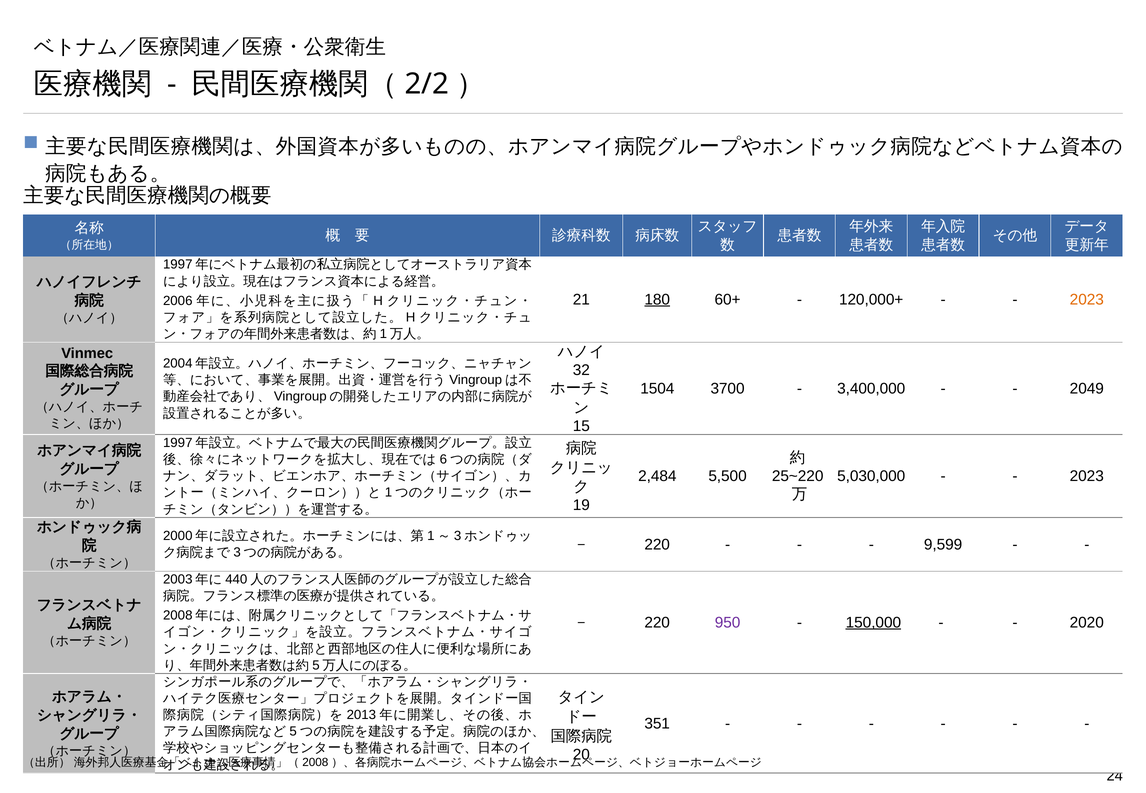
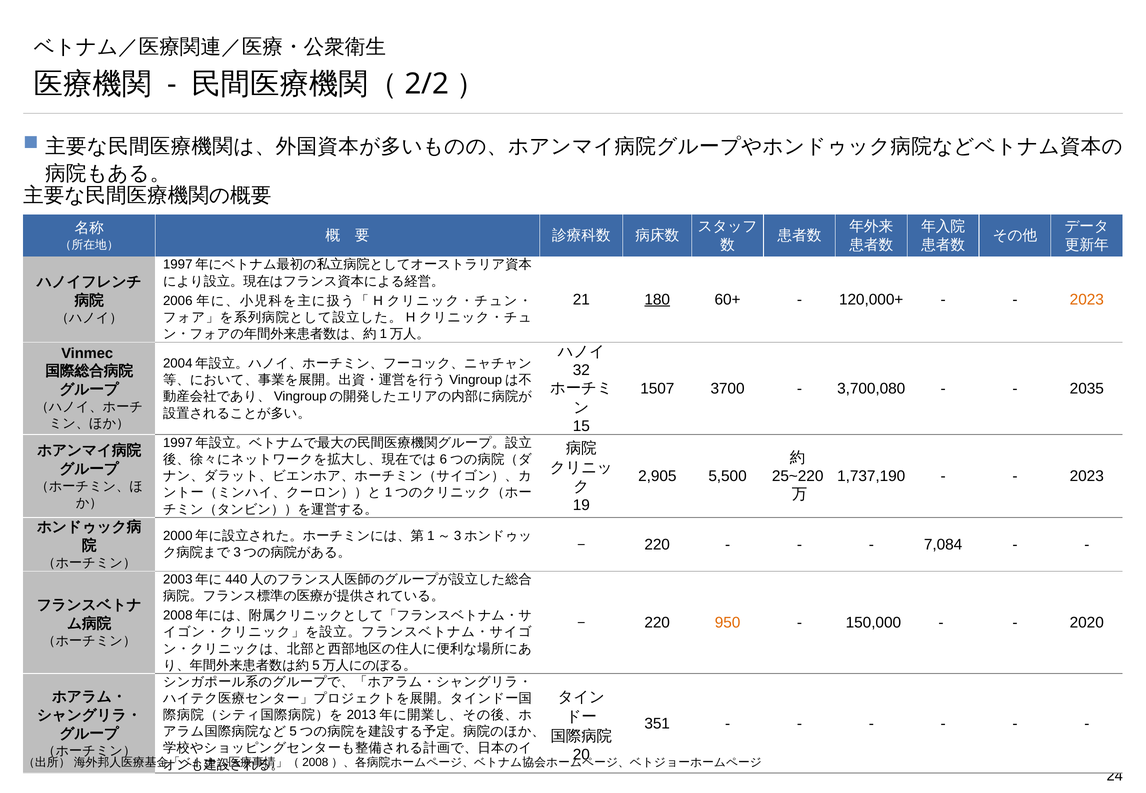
1504: 1504 -> 1507
3,400,000: 3,400,000 -> 3,700,080
2049: 2049 -> 2035
2,484: 2,484 -> 2,905
5,030,000: 5,030,000 -> 1,737,190
9,599: 9,599 -> 7,084
950 colour: purple -> orange
150,000 underline: present -> none
